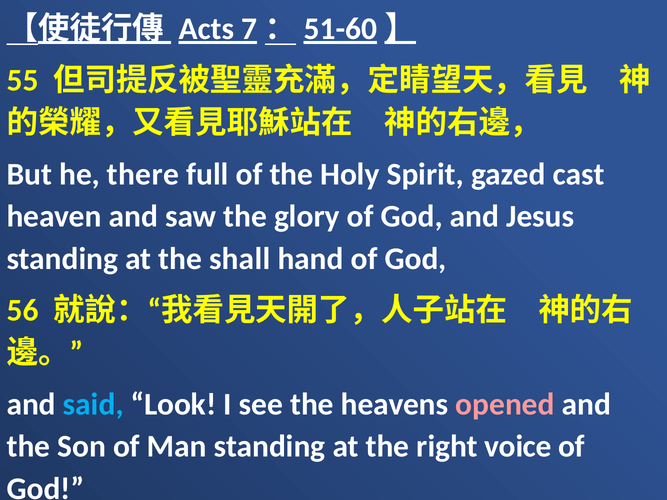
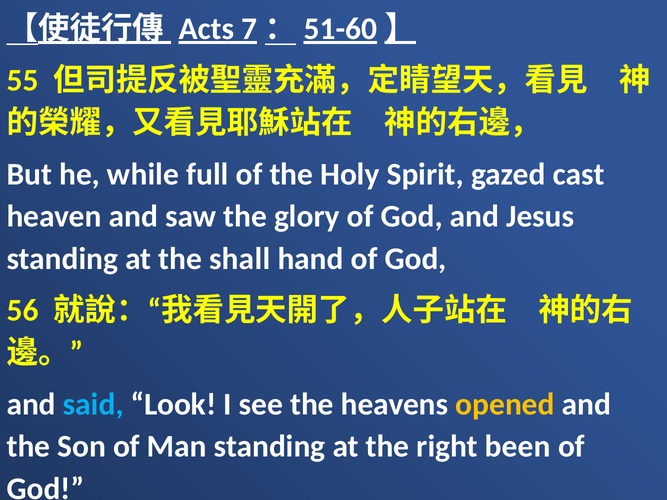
there: there -> while
opened colour: pink -> yellow
voice: voice -> been
